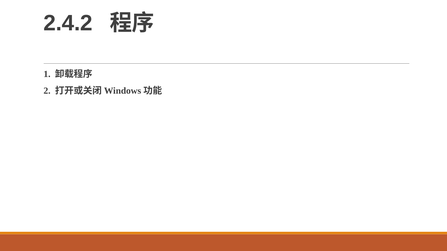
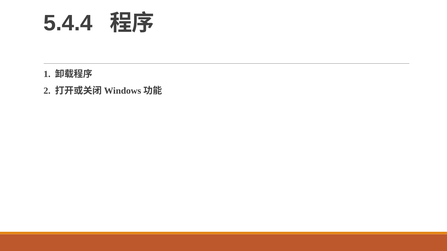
2.4.2: 2.4.2 -> 5.4.4
